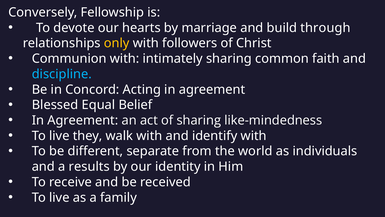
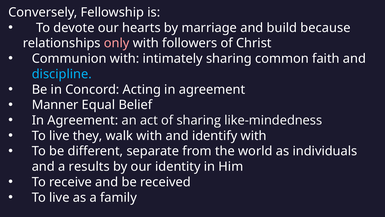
through: through -> because
only colour: yellow -> pink
Blessed: Blessed -> Manner
